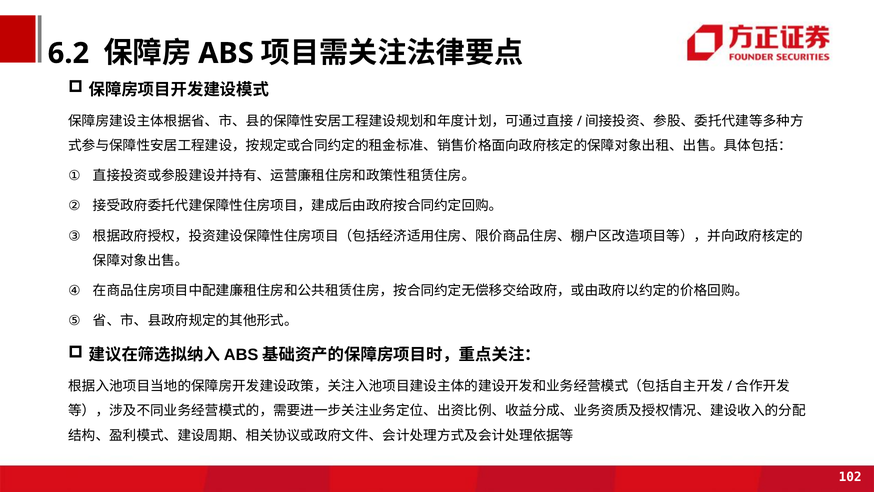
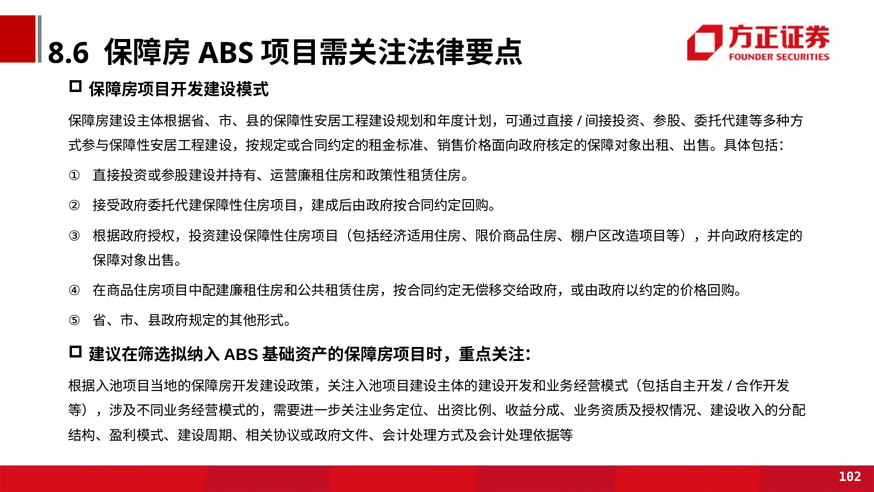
6.2: 6.2 -> 8.6
